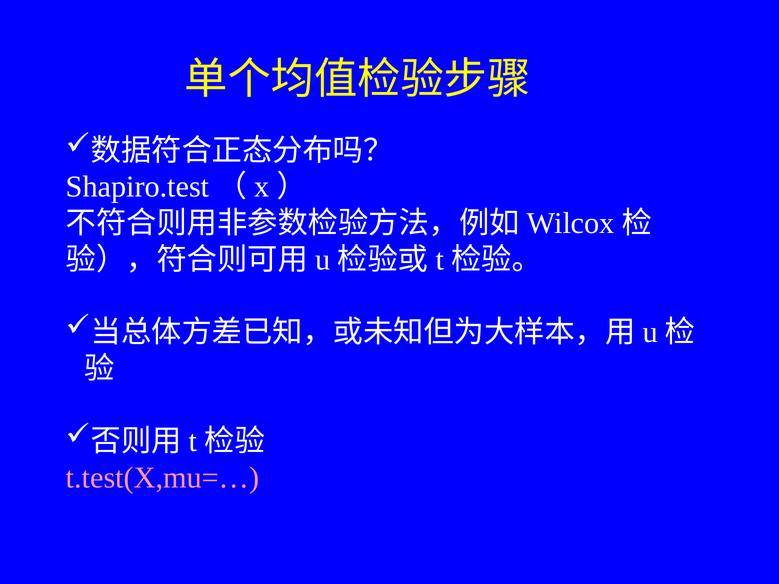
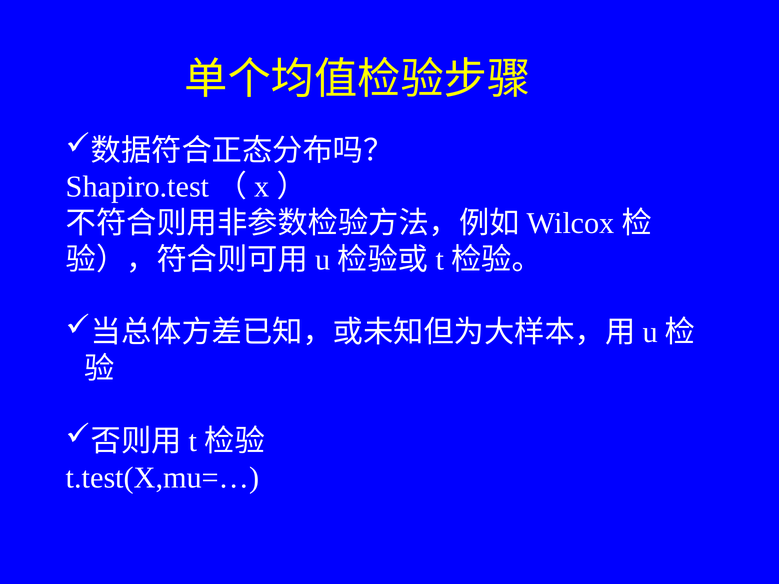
t.test(X,mu=… colour: pink -> white
